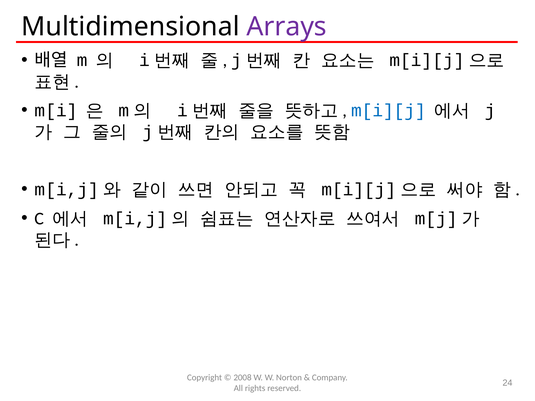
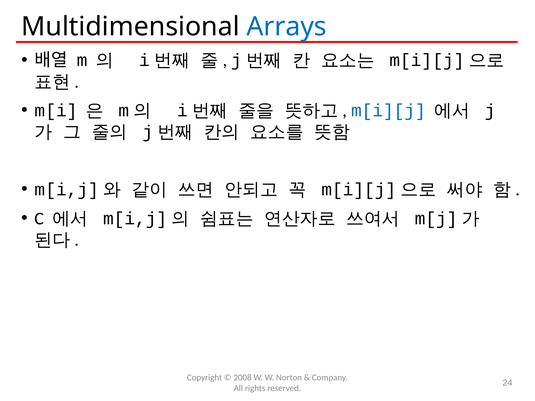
Arrays colour: purple -> blue
